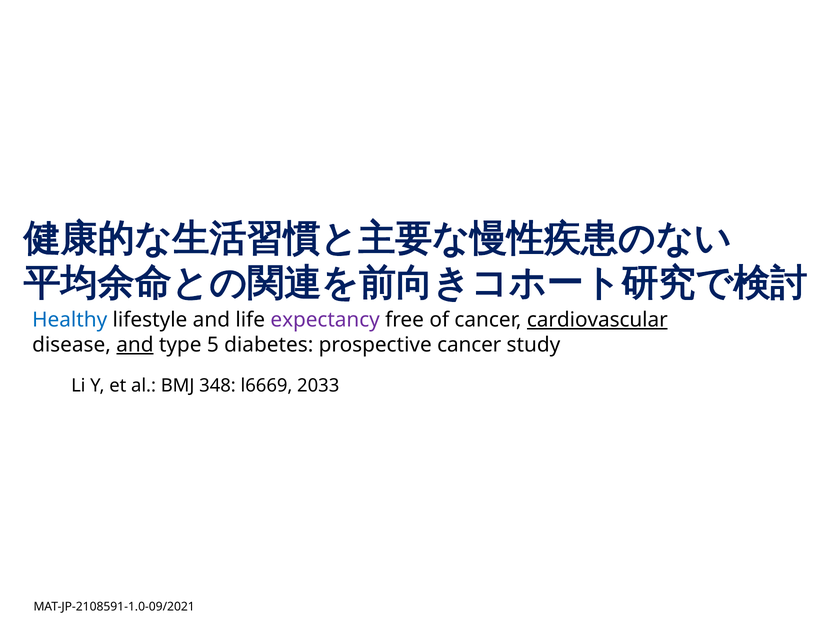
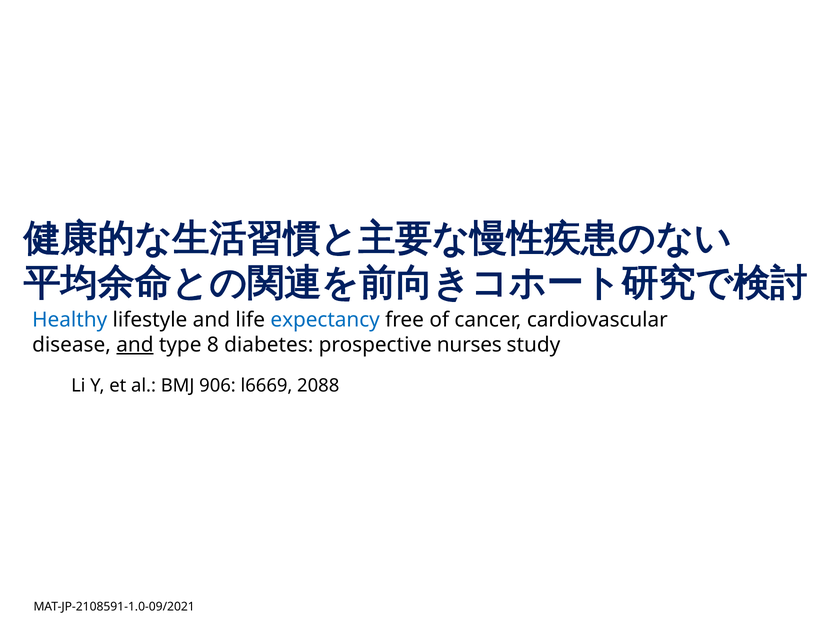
expectancy colour: purple -> blue
cardiovascular underline: present -> none
5: 5 -> 8
prospective cancer: cancer -> nurses
348: 348 -> 906
2033: 2033 -> 2088
